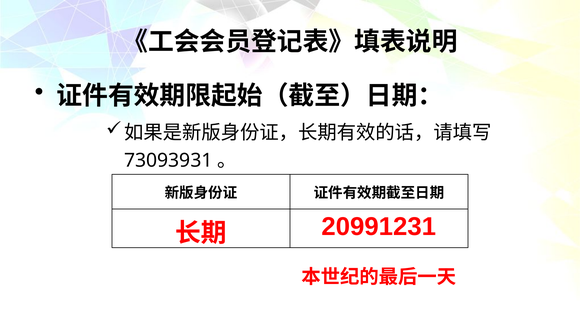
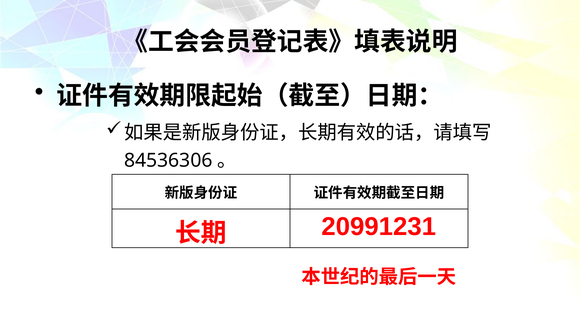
73093931: 73093931 -> 84536306
